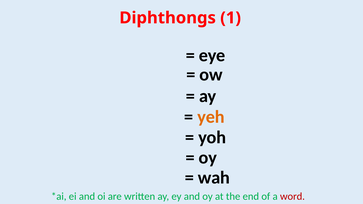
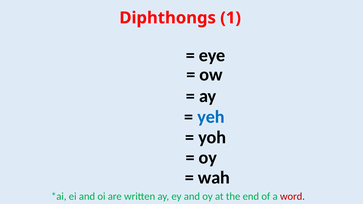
yeh colour: orange -> blue
